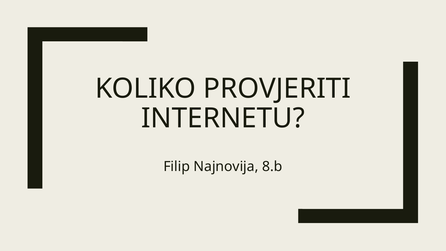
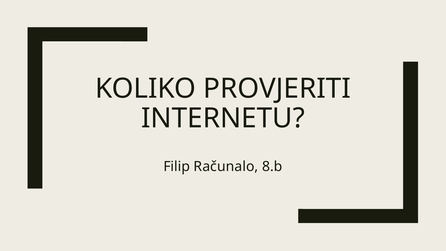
Najnovija: Najnovija -> Računalo
